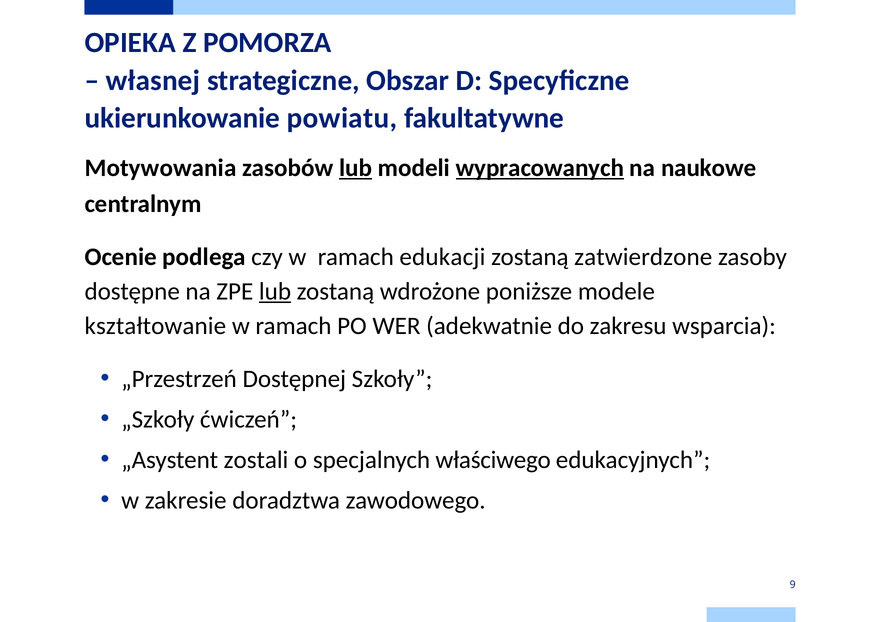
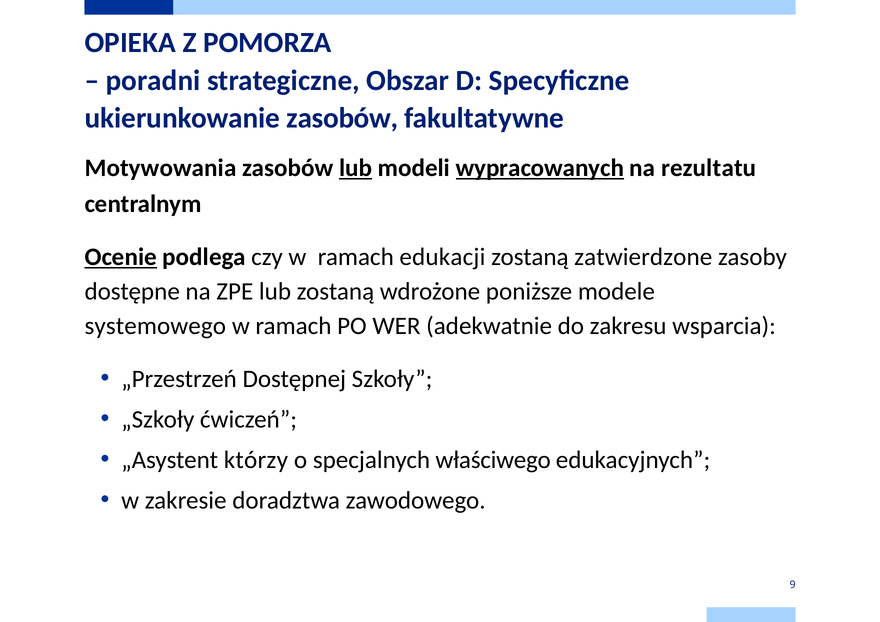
własnej: własnej -> poradni
ukierunkowanie powiatu: powiatu -> zasobów
naukowe: naukowe -> rezultatu
Ocenie underline: none -> present
lub at (275, 292) underline: present -> none
kształtowanie: kształtowanie -> systemowego
zostali: zostali -> którzy
